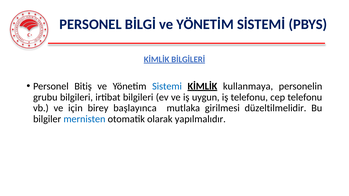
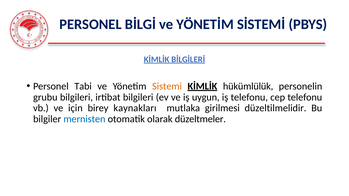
Bitiş: Bitiş -> Tabi
Sistemi colour: blue -> orange
kullanmaya: kullanmaya -> hükümlülük
başlayınca: başlayınca -> kaynakları
yapılmalıdır: yapılmalıdır -> düzeltmeler
